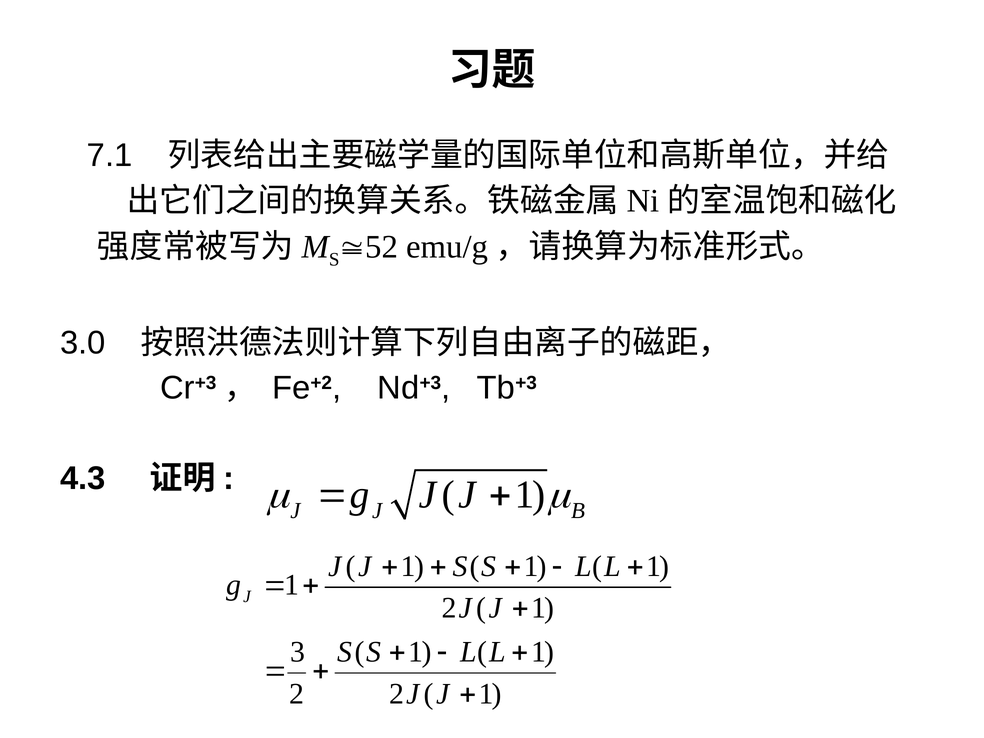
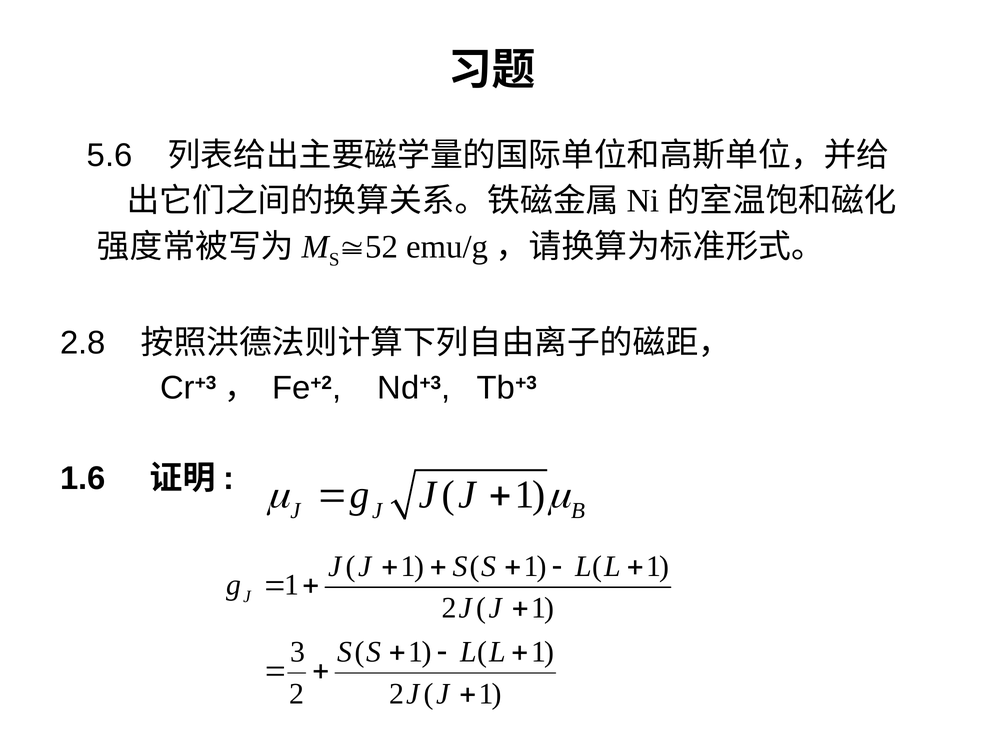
7.1: 7.1 -> 5.6
3.0: 3.0 -> 2.8
4.3: 4.3 -> 1.6
